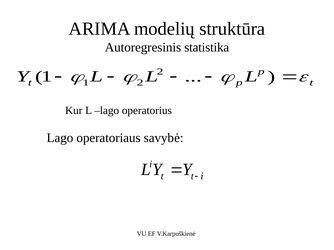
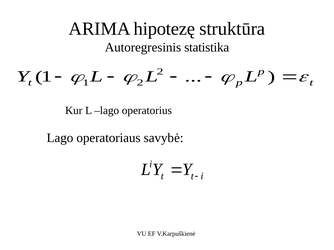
modelių: modelių -> hipotezę
